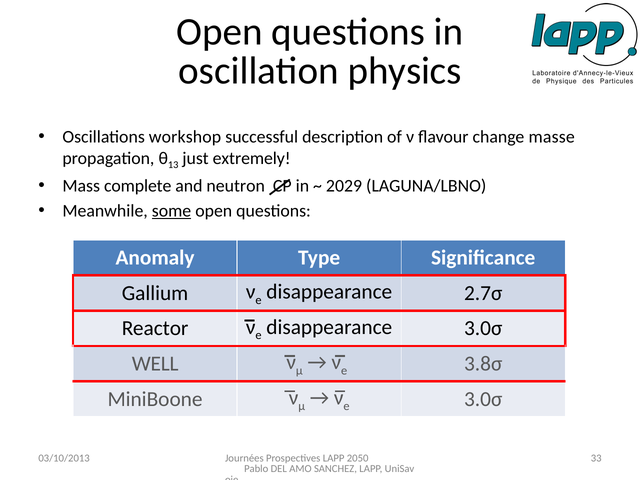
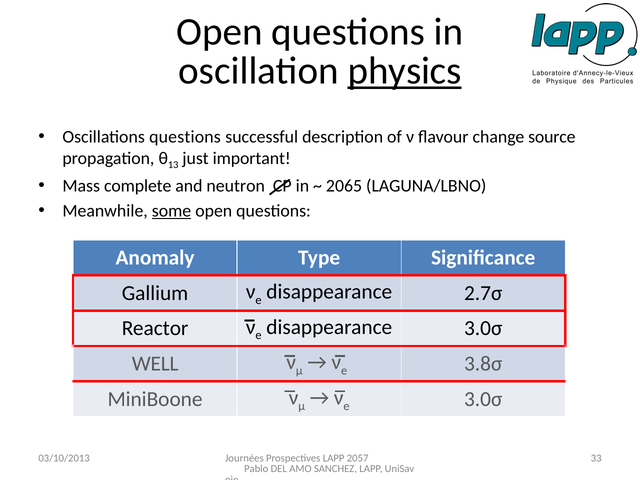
physics underline: none -> present
Oscillations workshop: workshop -> questions
masse: masse -> source
extremely: extremely -> important
2029: 2029 -> 2065
2050: 2050 -> 2057
